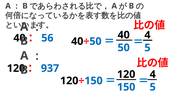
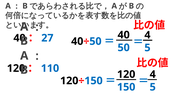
56: 56 -> 27
937: 937 -> 110
